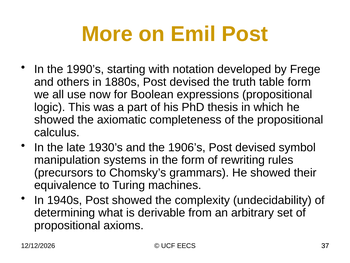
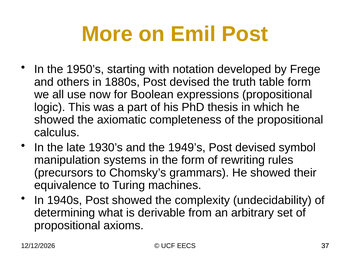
1990’s: 1990’s -> 1950’s
1906’s: 1906’s -> 1949’s
